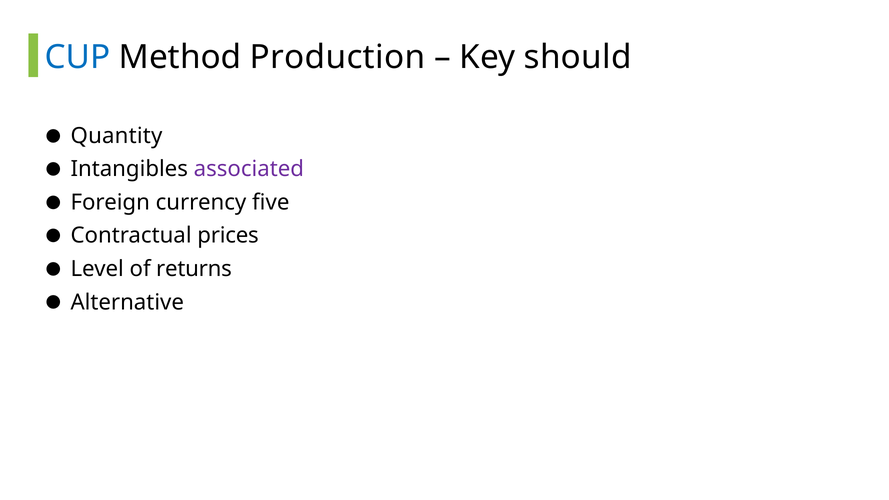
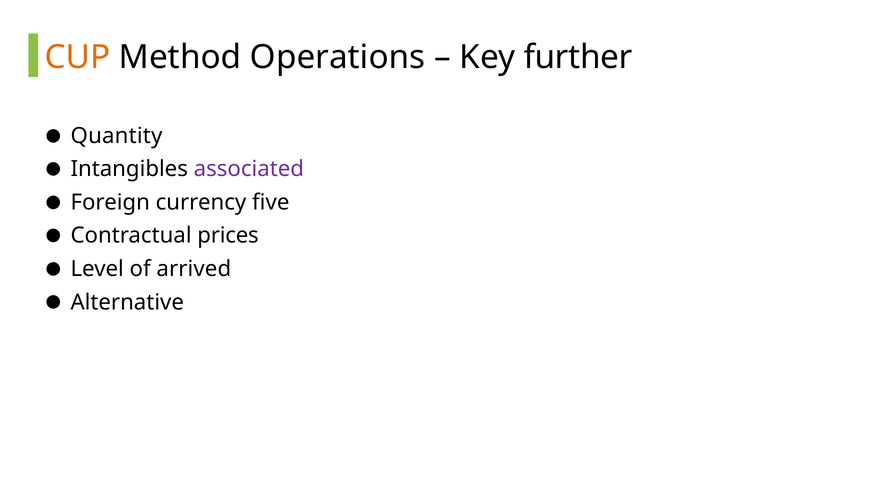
CUP colour: blue -> orange
Production: Production -> Operations
should: should -> further
returns: returns -> arrived
